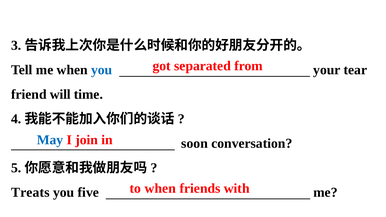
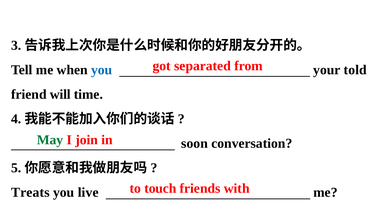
tear: tear -> told
May colour: blue -> green
to when: when -> touch
five: five -> live
